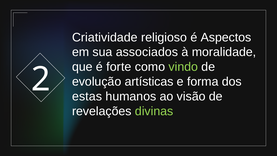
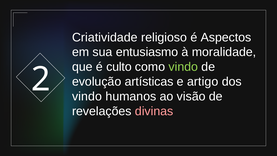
associados: associados -> entusiasmo
forte: forte -> culto
forma: forma -> artigo
estas at (87, 96): estas -> vindo
divinas colour: light green -> pink
